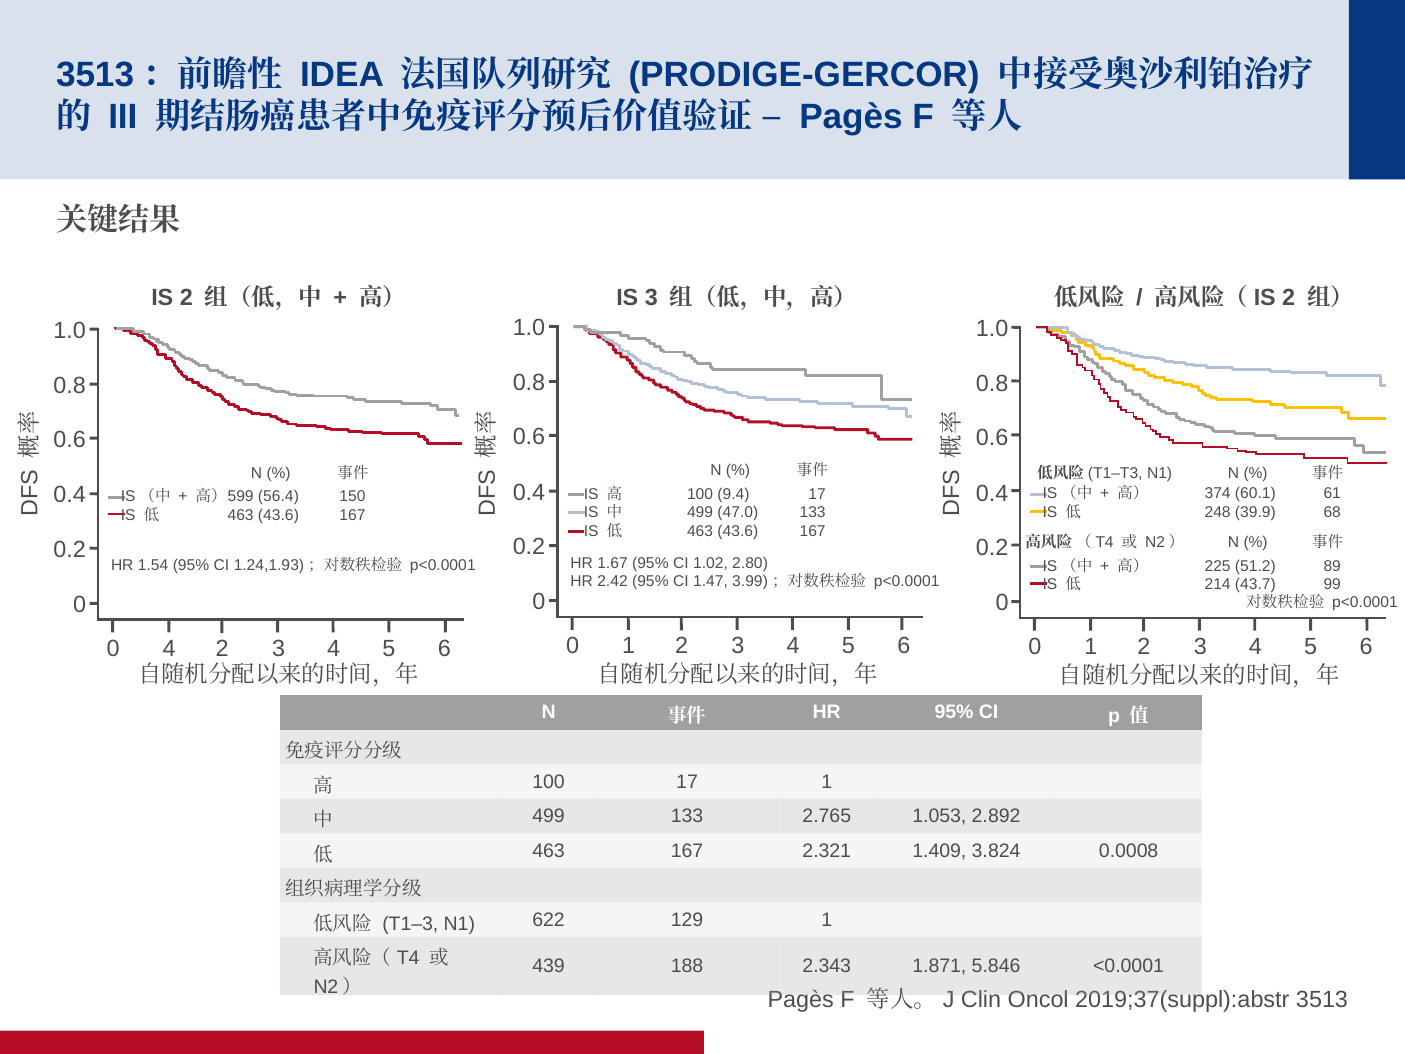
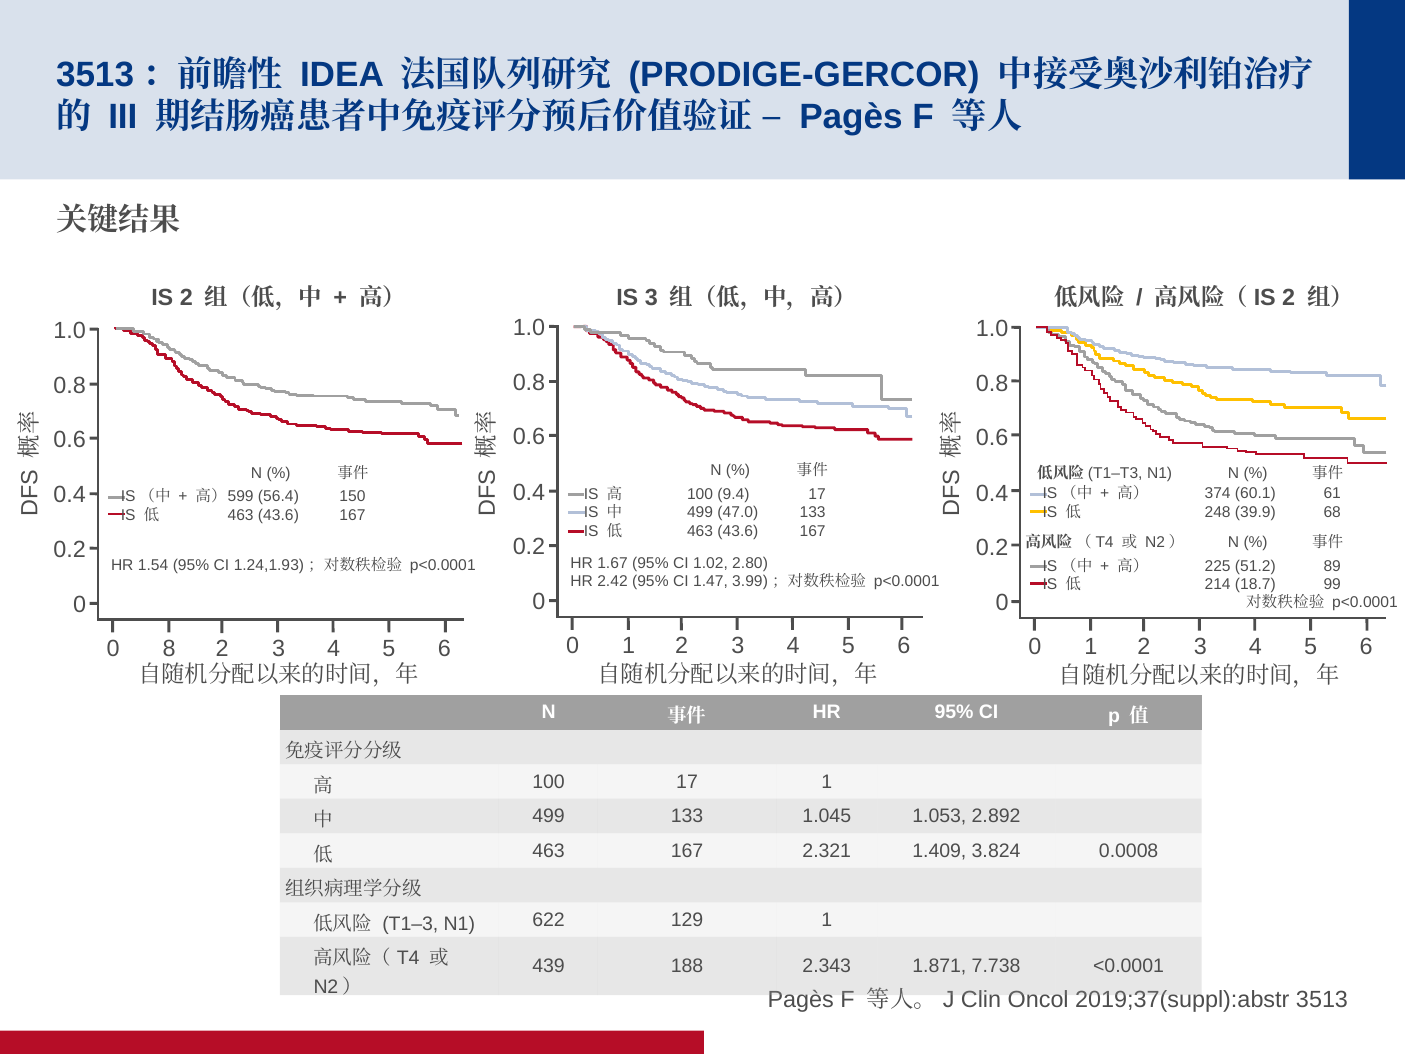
43.7: 43.7 -> 18.7
0 4: 4 -> 8
2.765: 2.765 -> 1.045
5.846: 5.846 -> 7.738
